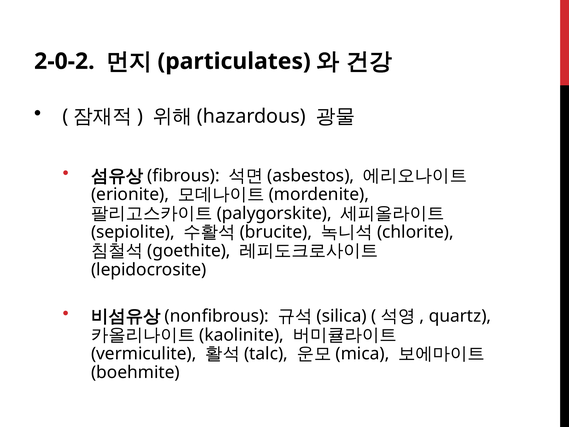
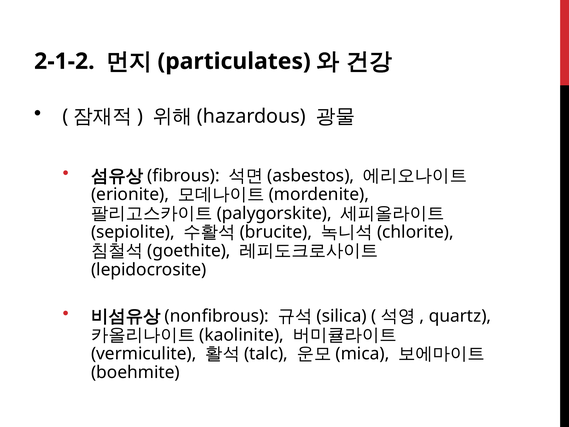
2-0-2: 2-0-2 -> 2-1-2
